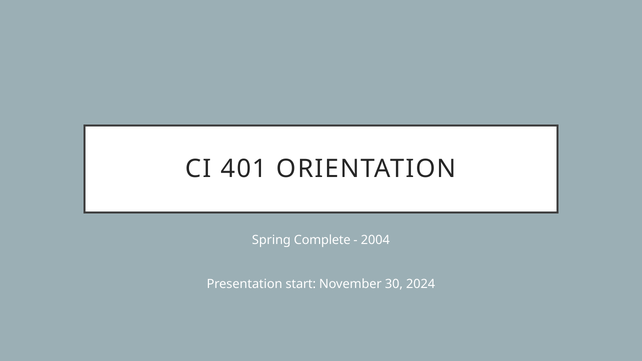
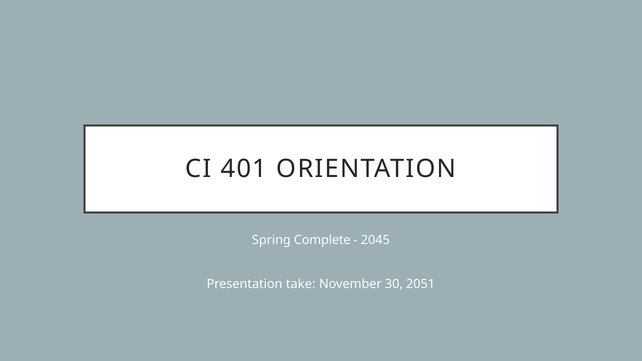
2004: 2004 -> 2045
start: start -> take
2024: 2024 -> 2051
